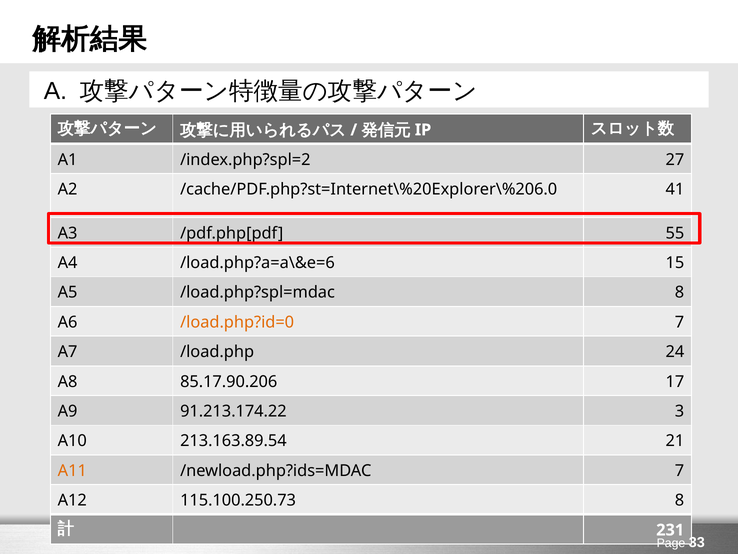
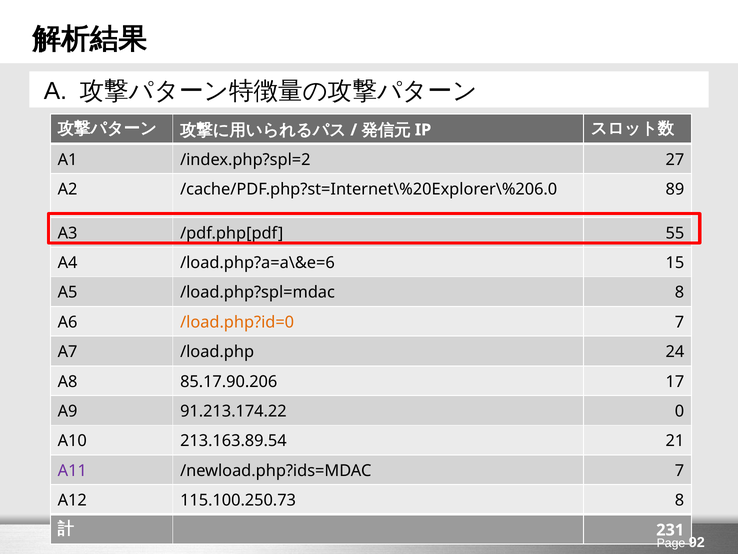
41: 41 -> 89
3: 3 -> 0
A11 colour: orange -> purple
33: 33 -> 92
